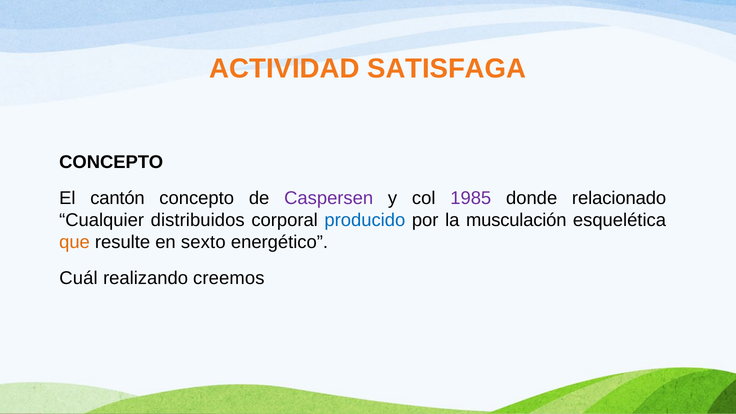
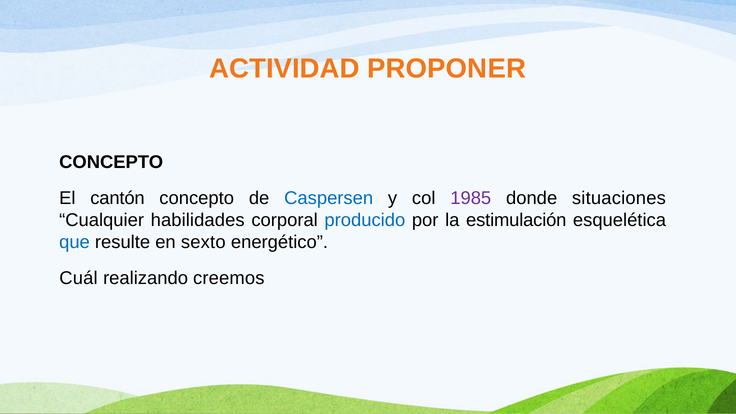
SATISFAGA: SATISFAGA -> PROPONER
Caspersen colour: purple -> blue
relacionado: relacionado -> situaciones
distribuidos: distribuidos -> habilidades
musculación: musculación -> estimulación
que colour: orange -> blue
